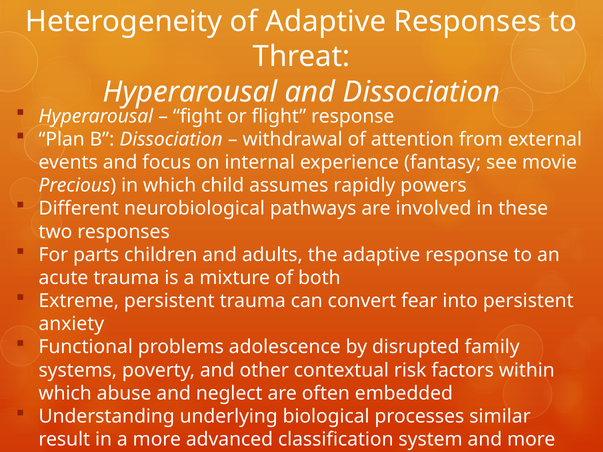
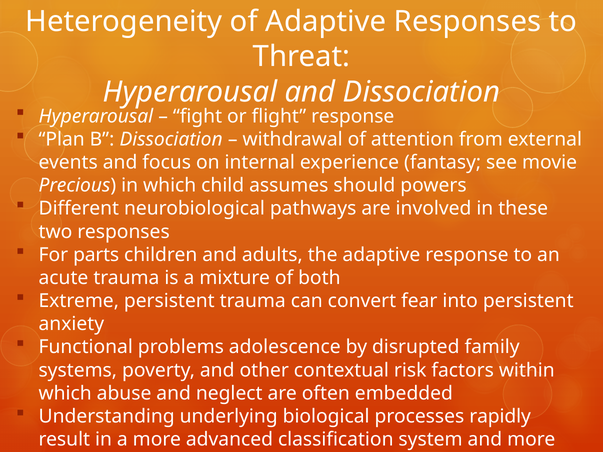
rapidly: rapidly -> should
similar: similar -> rapidly
